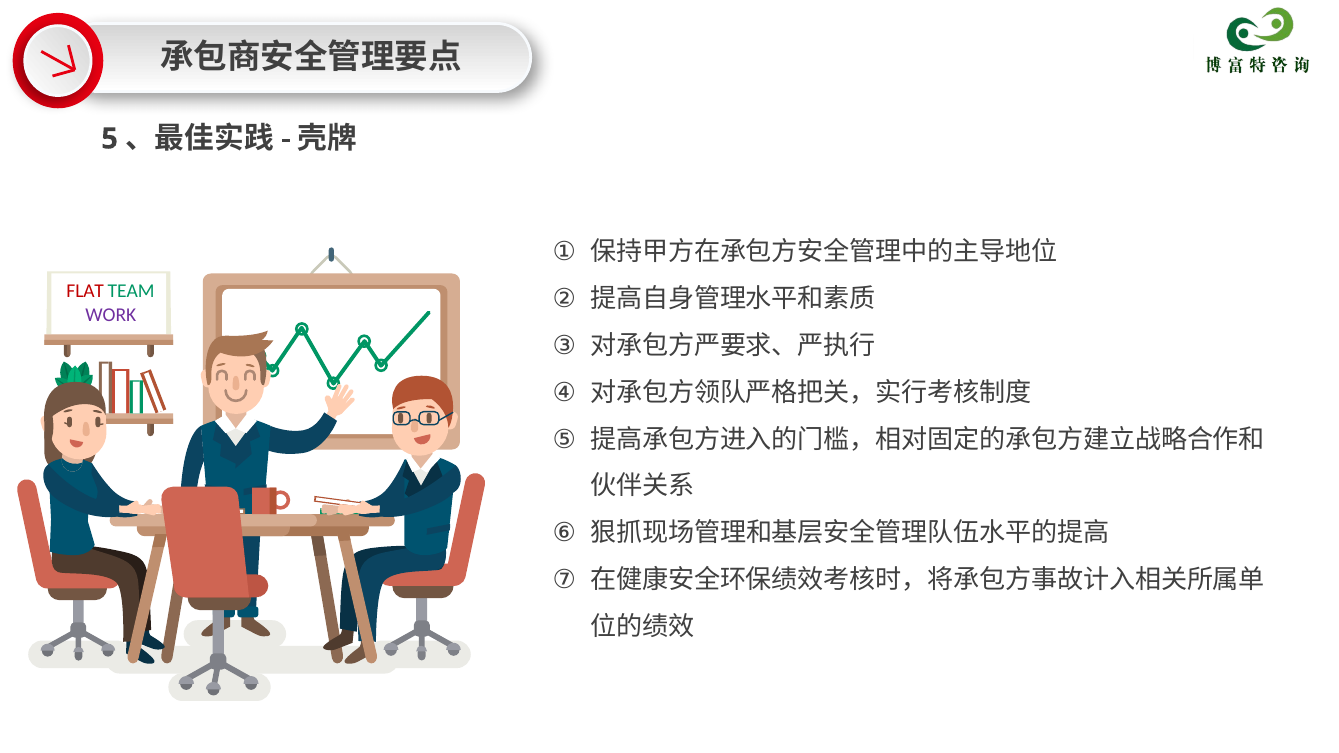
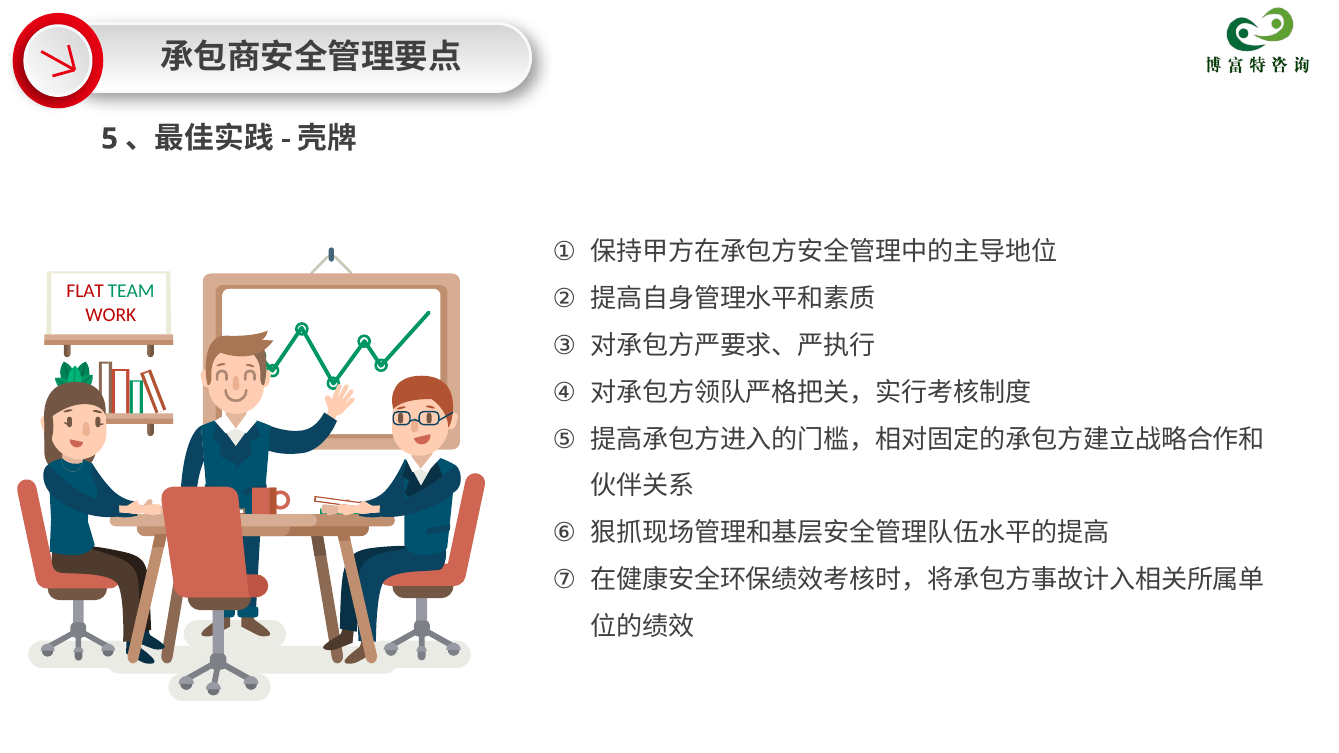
WORK colour: purple -> red
